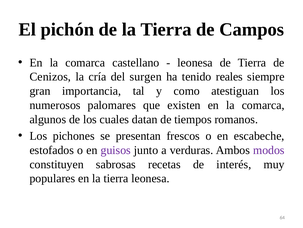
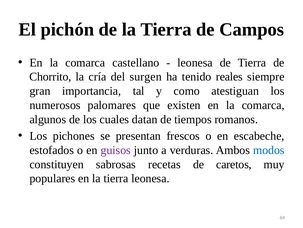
Cenizos: Cenizos -> Chorrito
modos colour: purple -> blue
interés: interés -> caretos
